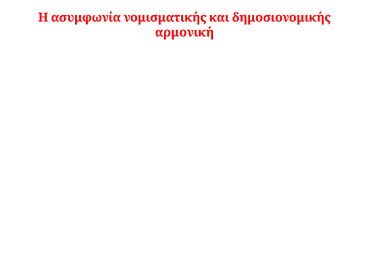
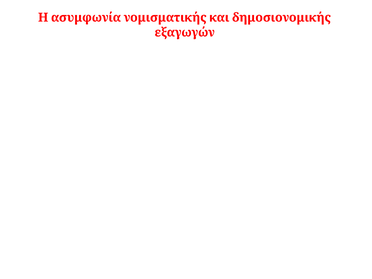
αρμονική: αρμονική -> εξαγωγών
